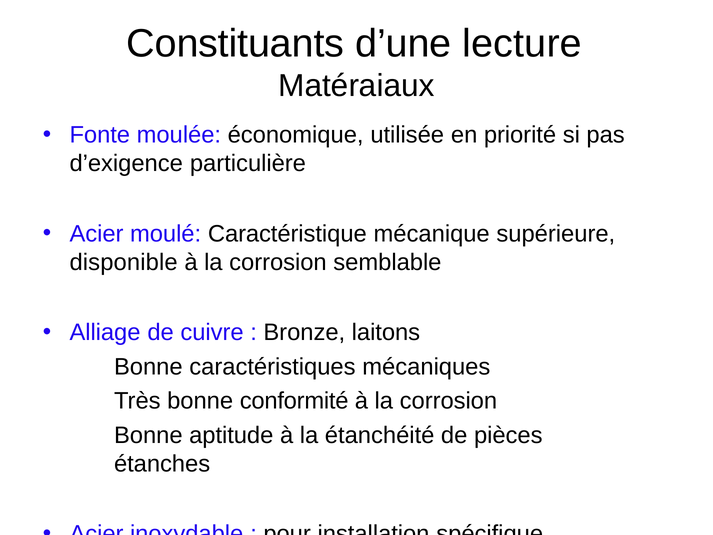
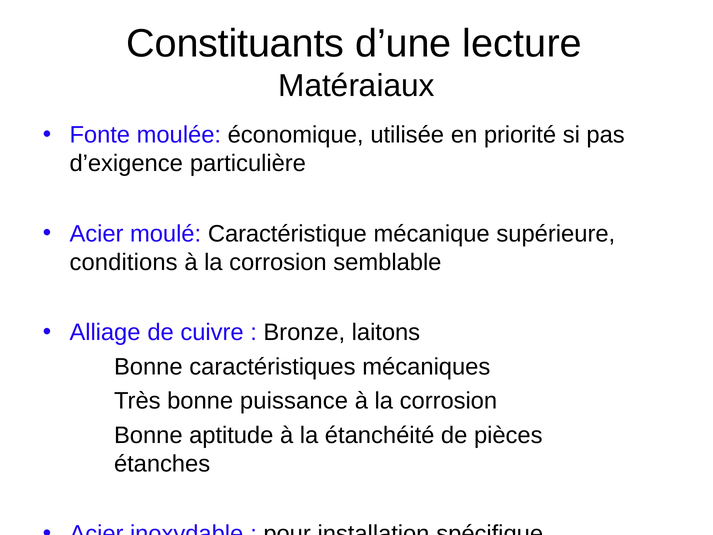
disponible: disponible -> conditions
conformité: conformité -> puissance
